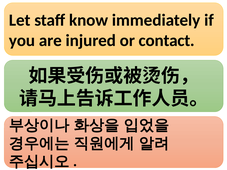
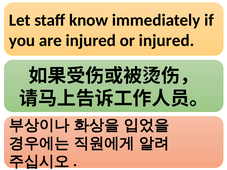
or contact: contact -> injured
